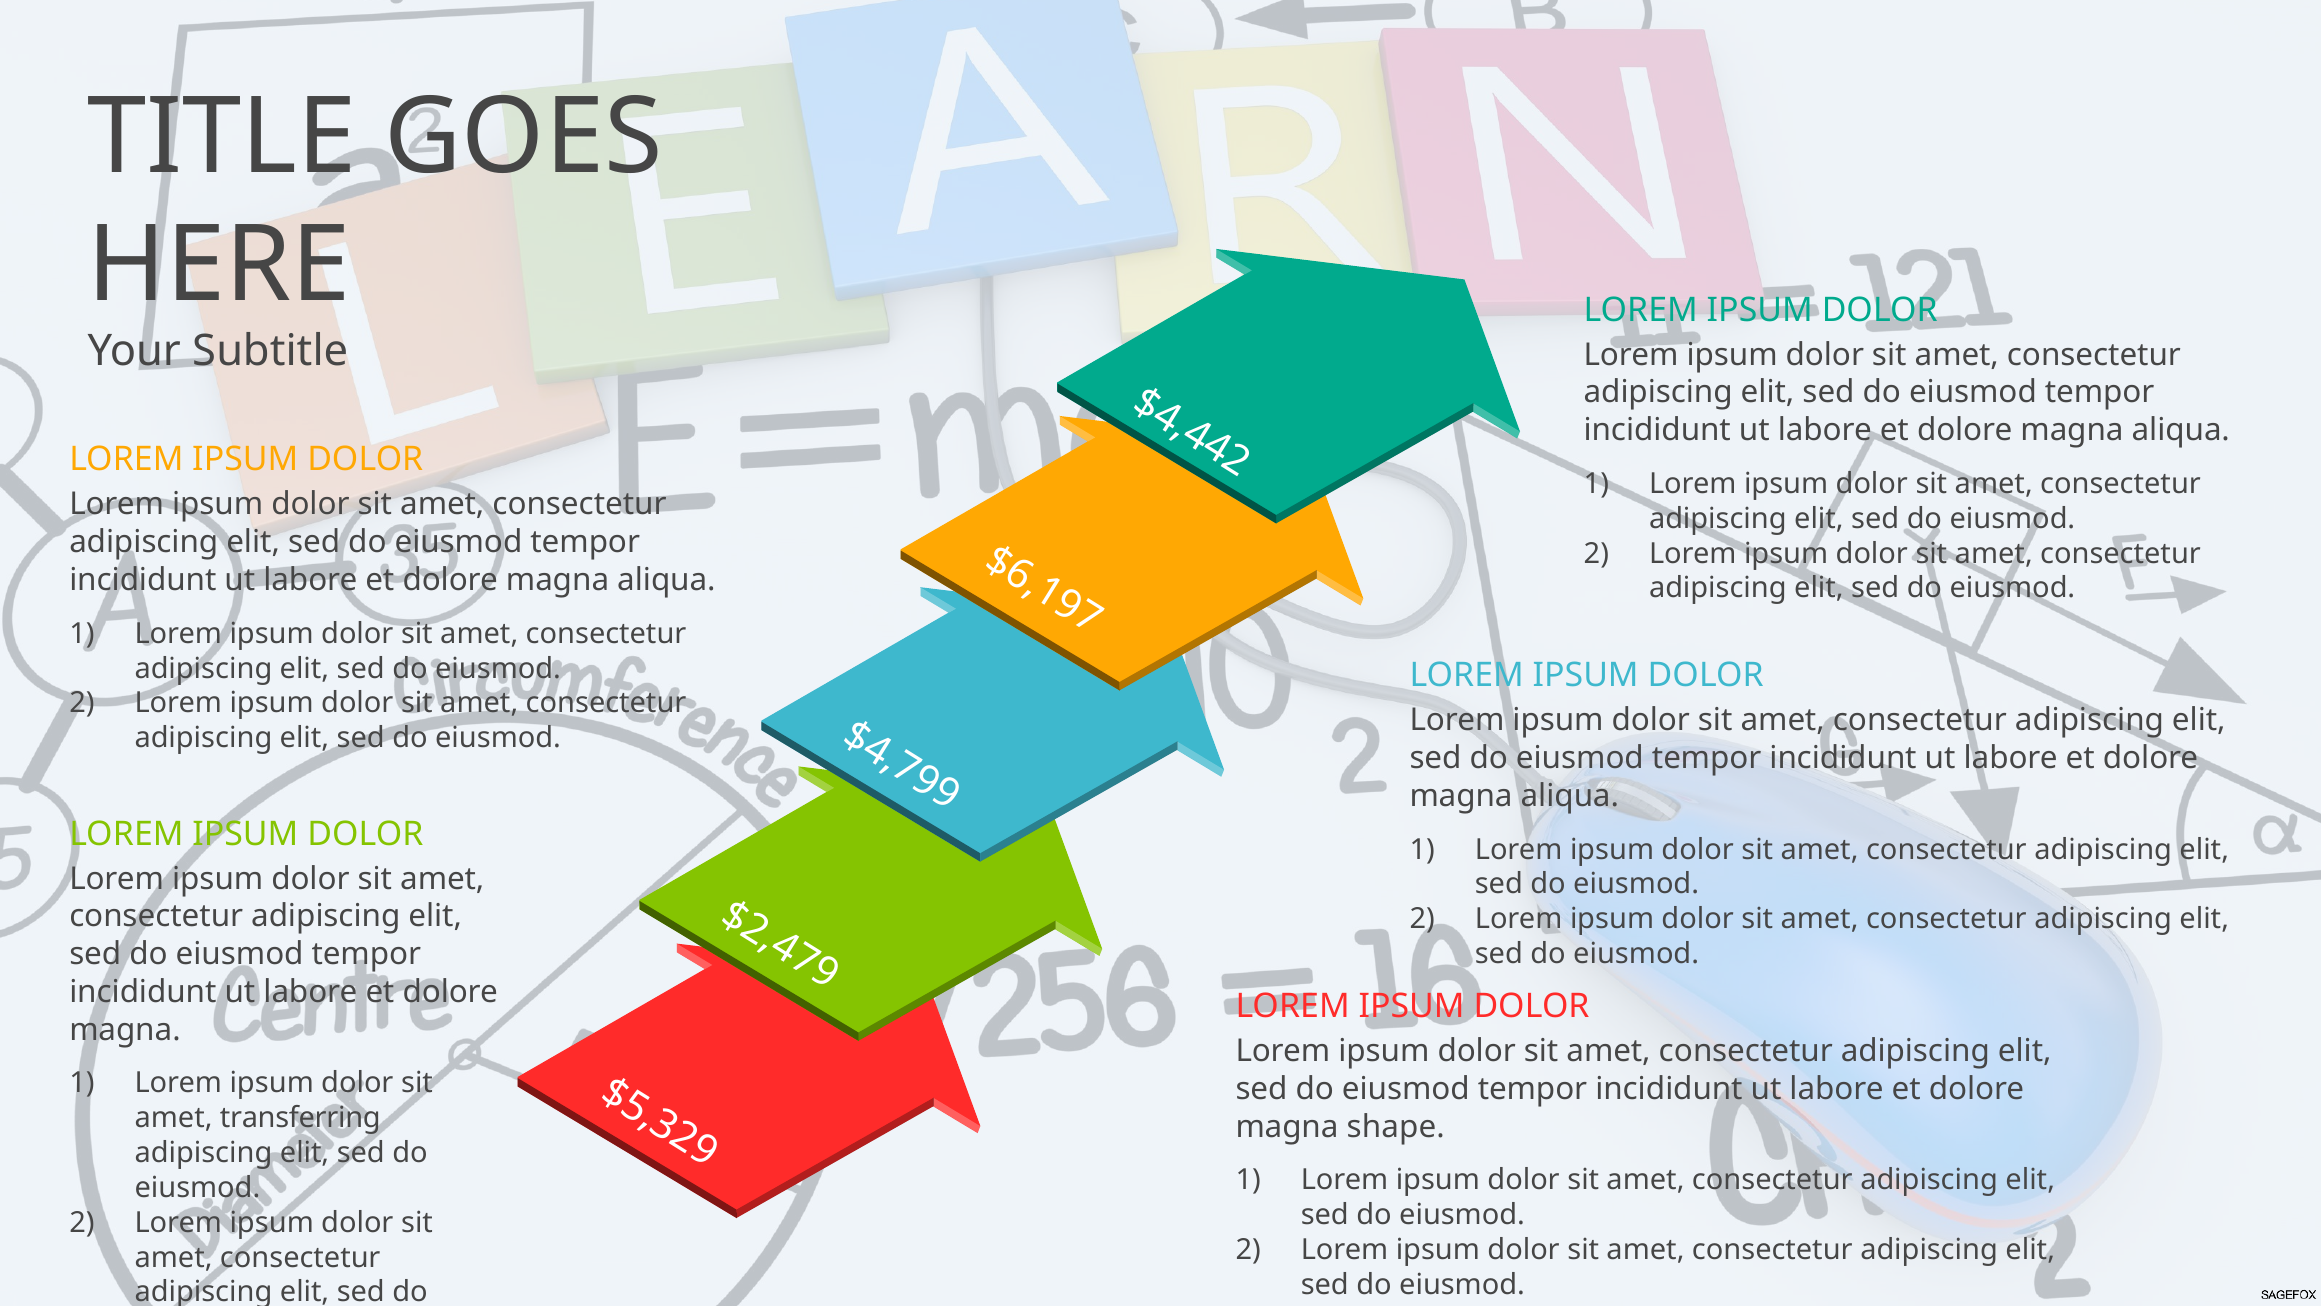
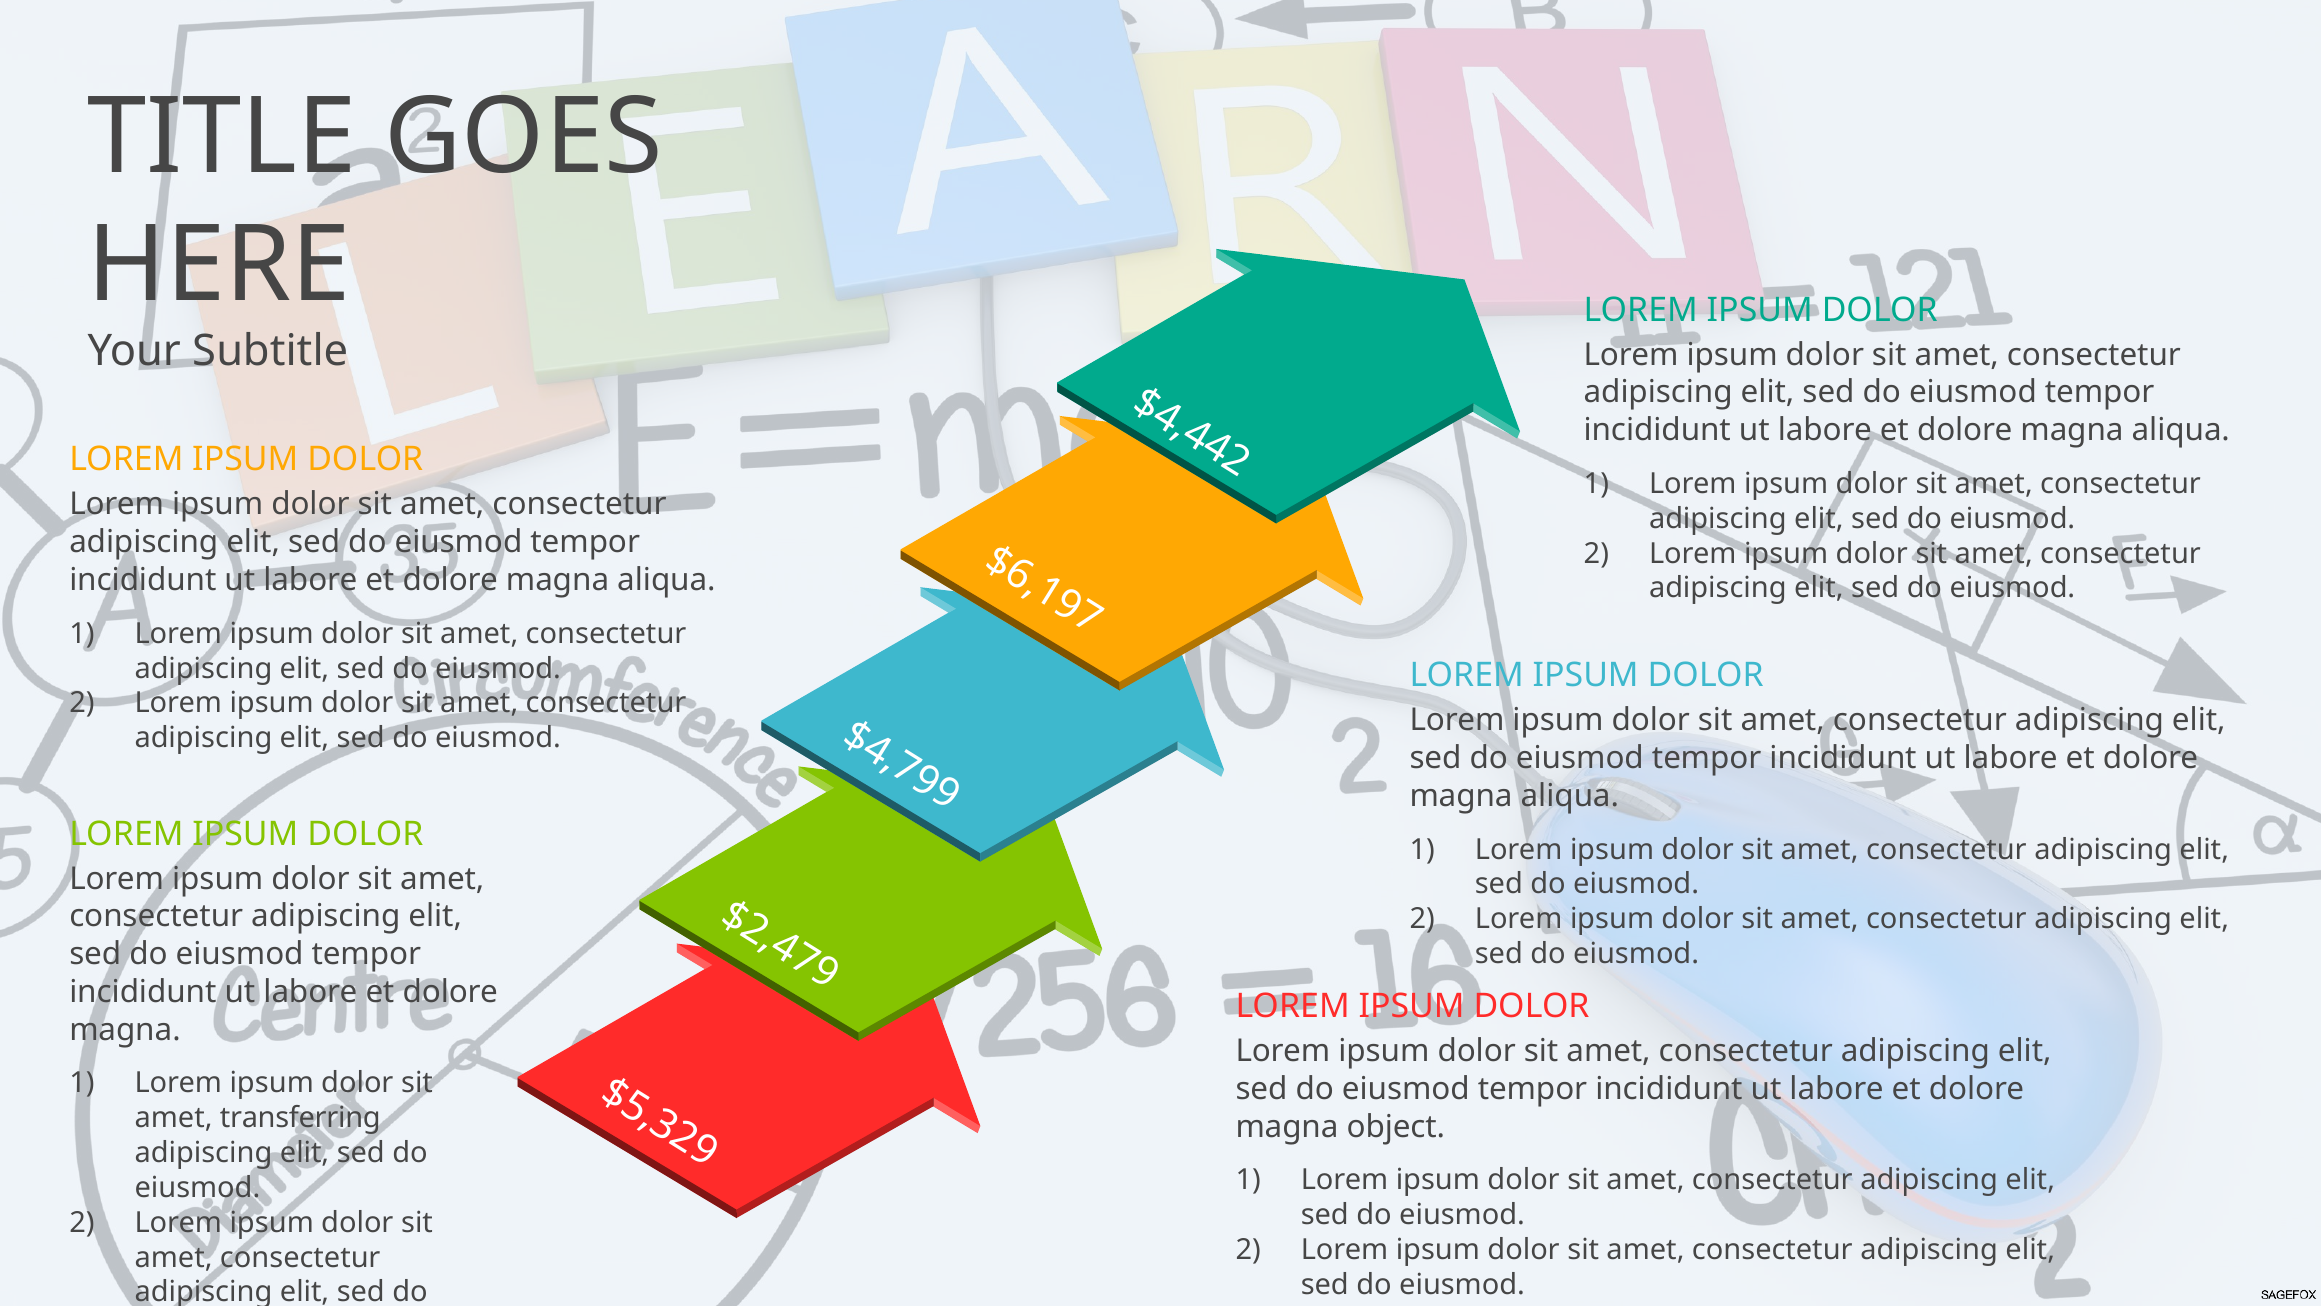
shape: shape -> object
